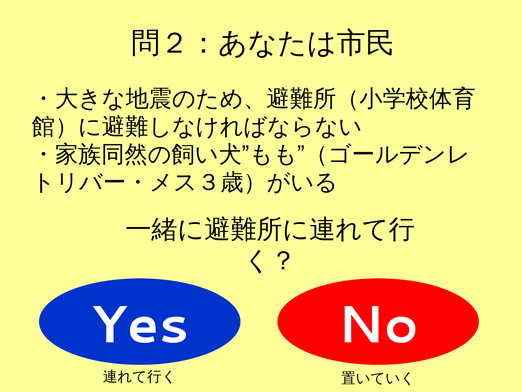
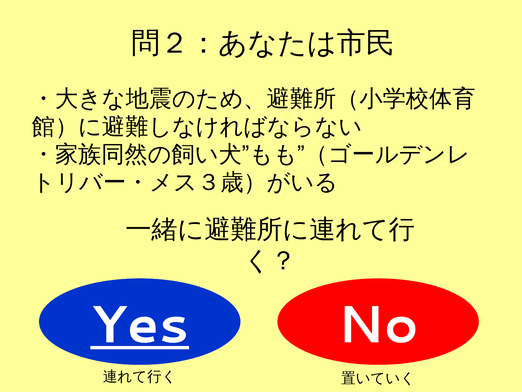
Yes underline: none -> present
